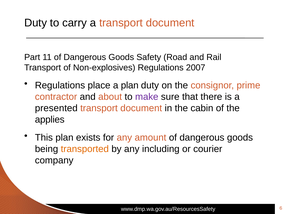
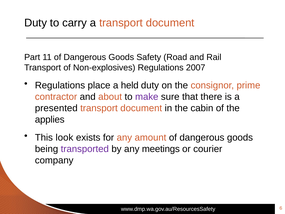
a plan: plan -> held
This plan: plan -> look
transported colour: orange -> purple
including: including -> meetings
